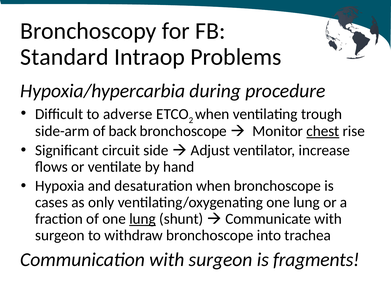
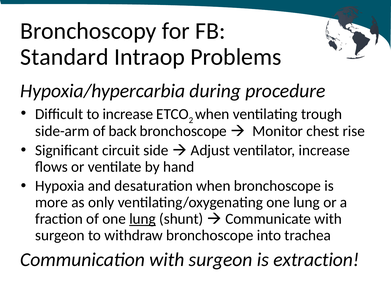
to adverse: adverse -> increase
chest underline: present -> none
cases: cases -> more
fragments: fragments -> extraction
